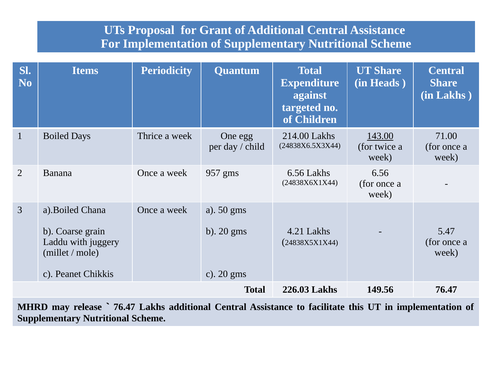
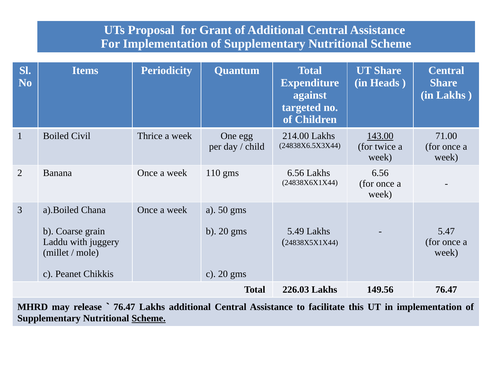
Days: Days -> Civil
957: 957 -> 110
4.21: 4.21 -> 5.49
Scheme at (149, 318) underline: none -> present
